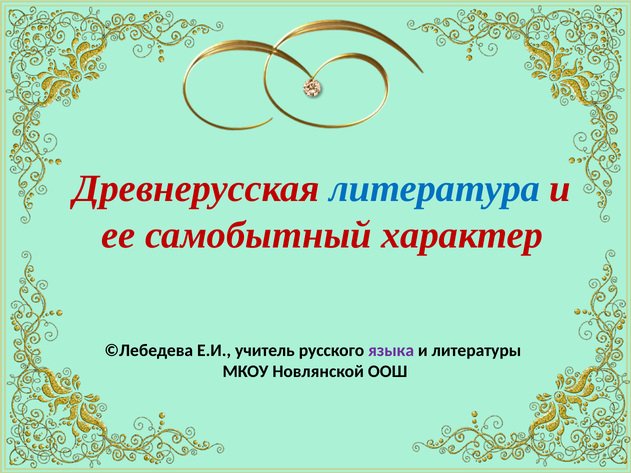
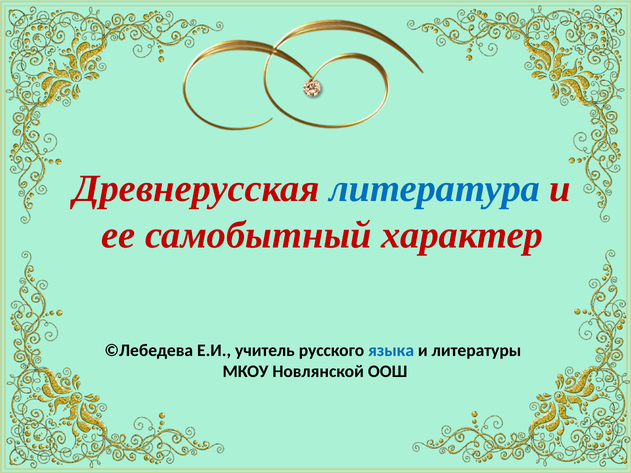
языка colour: purple -> blue
